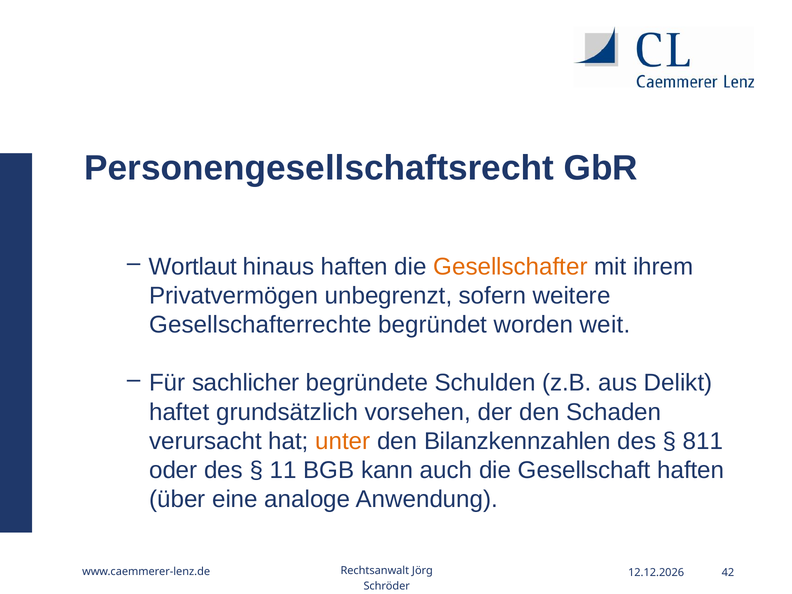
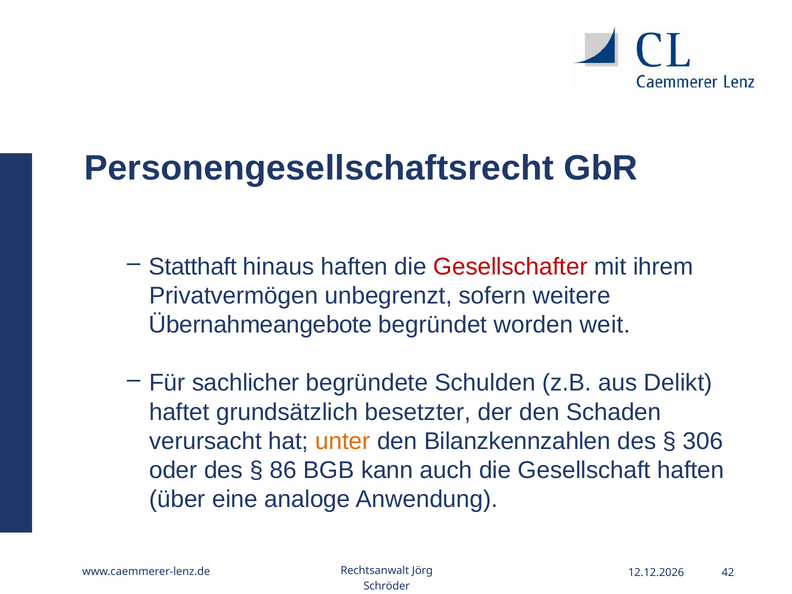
Wortlaut: Wortlaut -> Statthaft
Gesellschafter colour: orange -> red
Gesellschafterrechte: Gesellschafterrechte -> Übernahmeangebote
vorsehen: vorsehen -> besetzter
811: 811 -> 306
11: 11 -> 86
